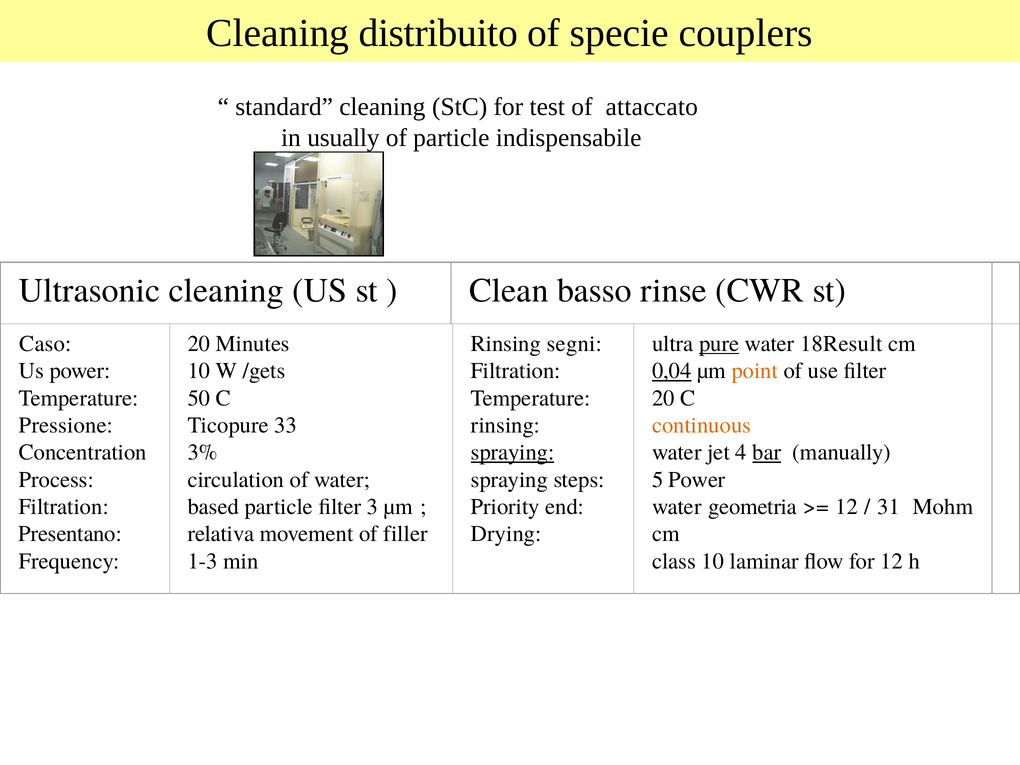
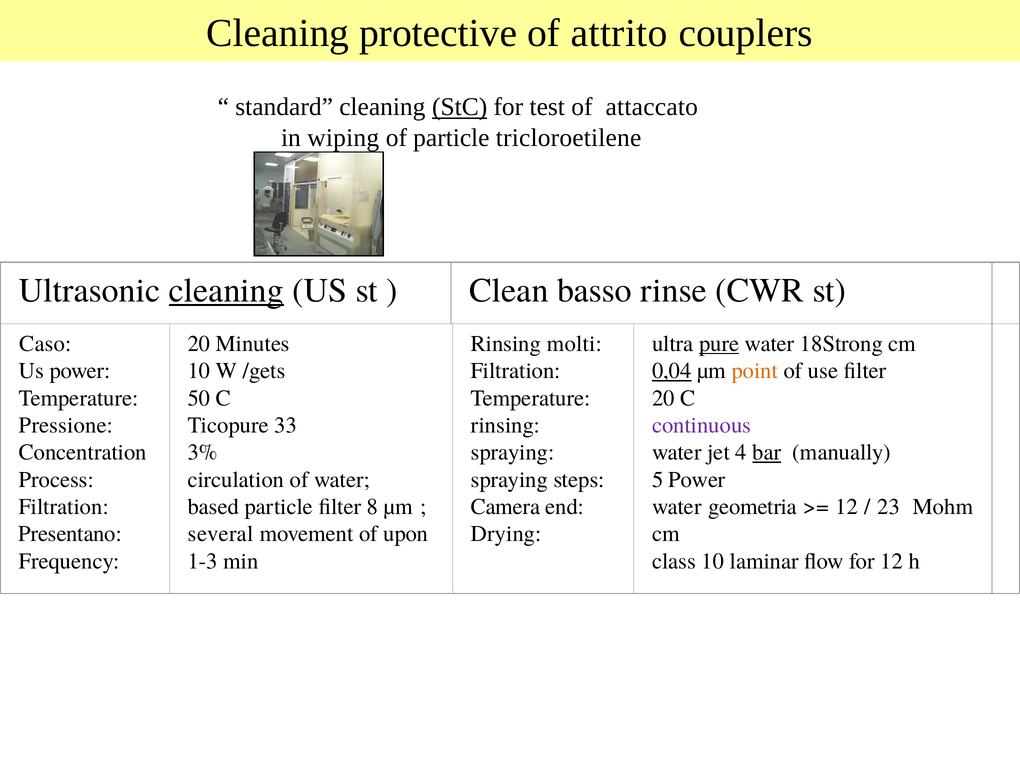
distribuito: distribuito -> protective
specie: specie -> attrito
StC underline: none -> present
usually: usually -> wiping
indispensabile: indispensabile -> tricloroetilene
cleaning at (226, 290) underline: none -> present
segni: segni -> molti
18Result: 18Result -> 18Strong
continuous colour: orange -> purple
spraying at (513, 452) underline: present -> none
3: 3 -> 8
Priority: Priority -> Camera
31: 31 -> 23
relativa: relativa -> several
filler: filler -> upon
